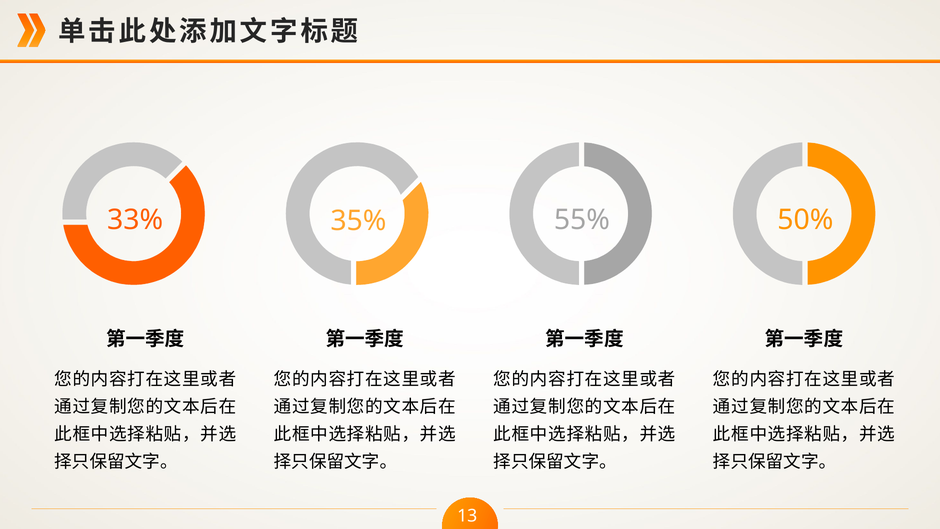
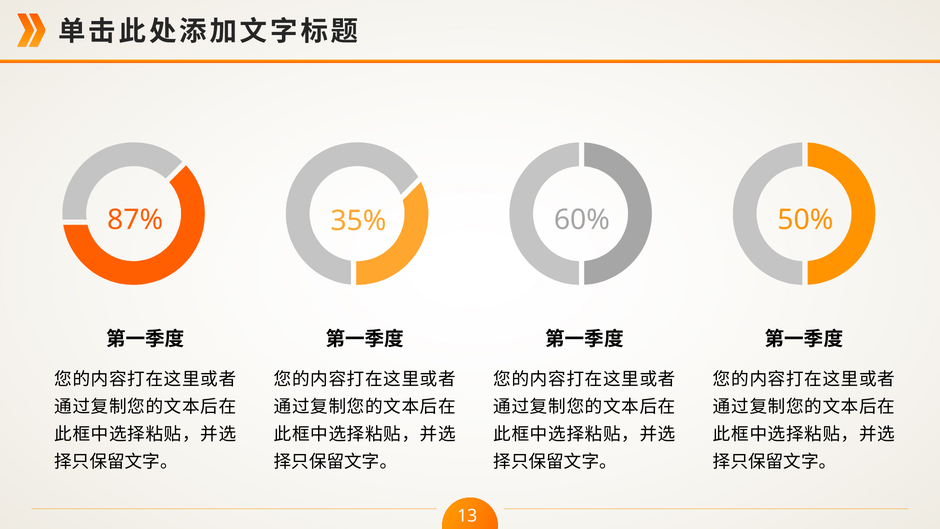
33%: 33% -> 87%
55%: 55% -> 60%
